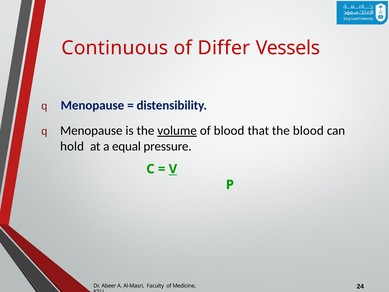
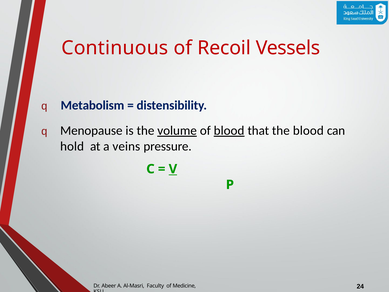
Differ: Differ -> Recoil
Menopause at (92, 105): Menopause -> Metabolism
blood at (229, 131) underline: none -> present
equal: equal -> veins
